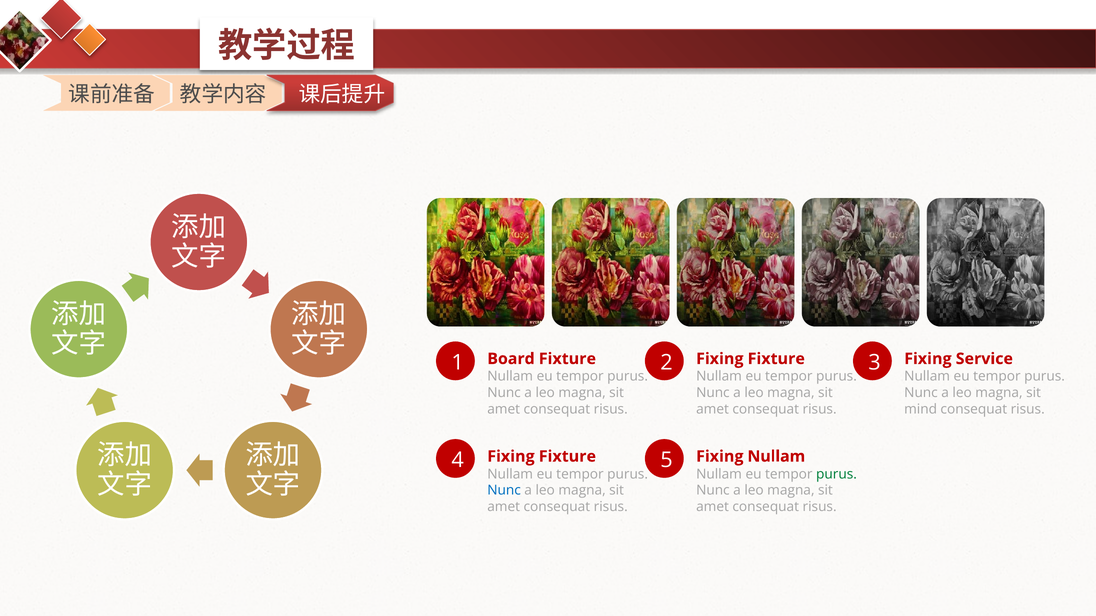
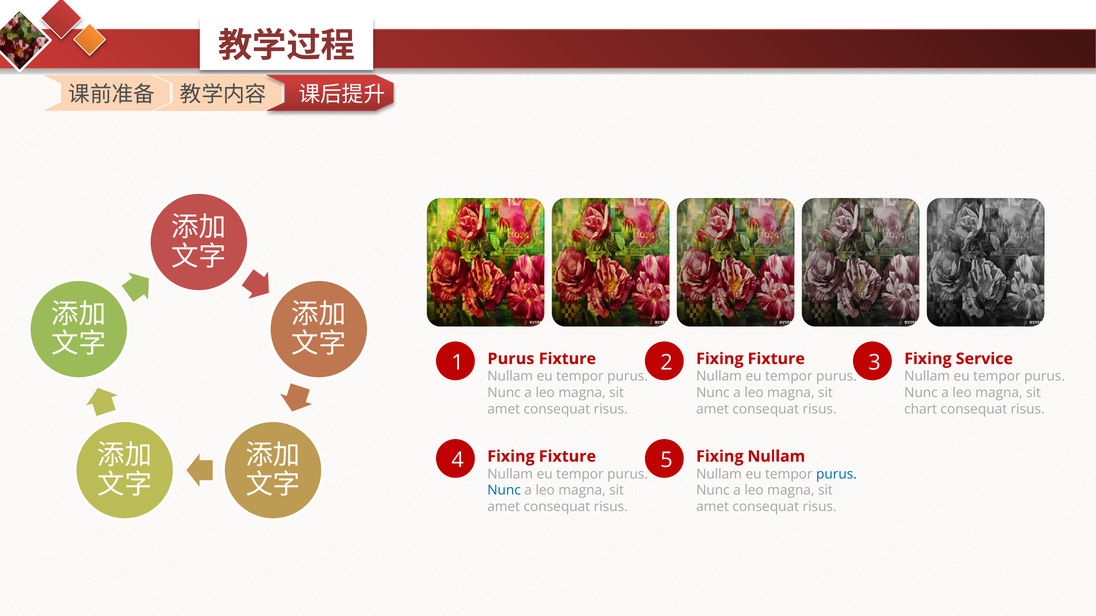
Board at (511, 359): Board -> Purus
mind: mind -> chart
purus at (836, 474) colour: green -> blue
